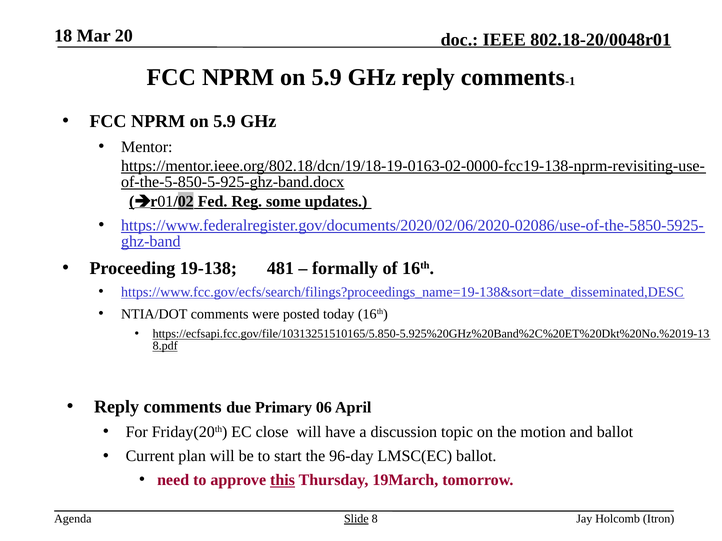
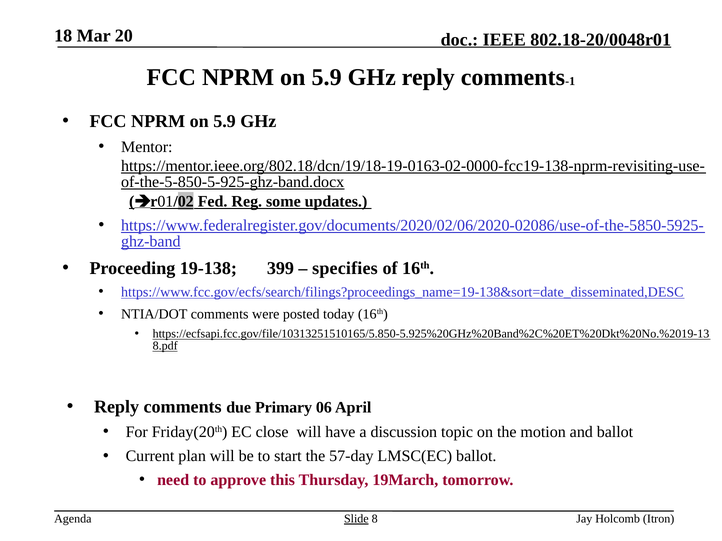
481: 481 -> 399
formally: formally -> specifies
96-day: 96-day -> 57-day
this underline: present -> none
